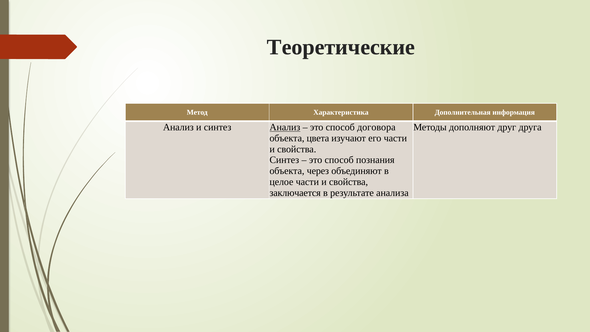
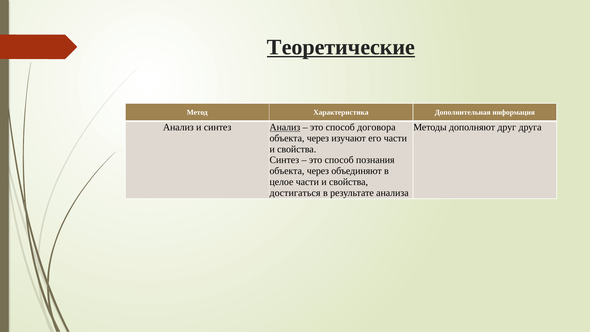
Теоретические underline: none -> present
цвета at (318, 138): цвета -> через
заключается: заключается -> достигаться
